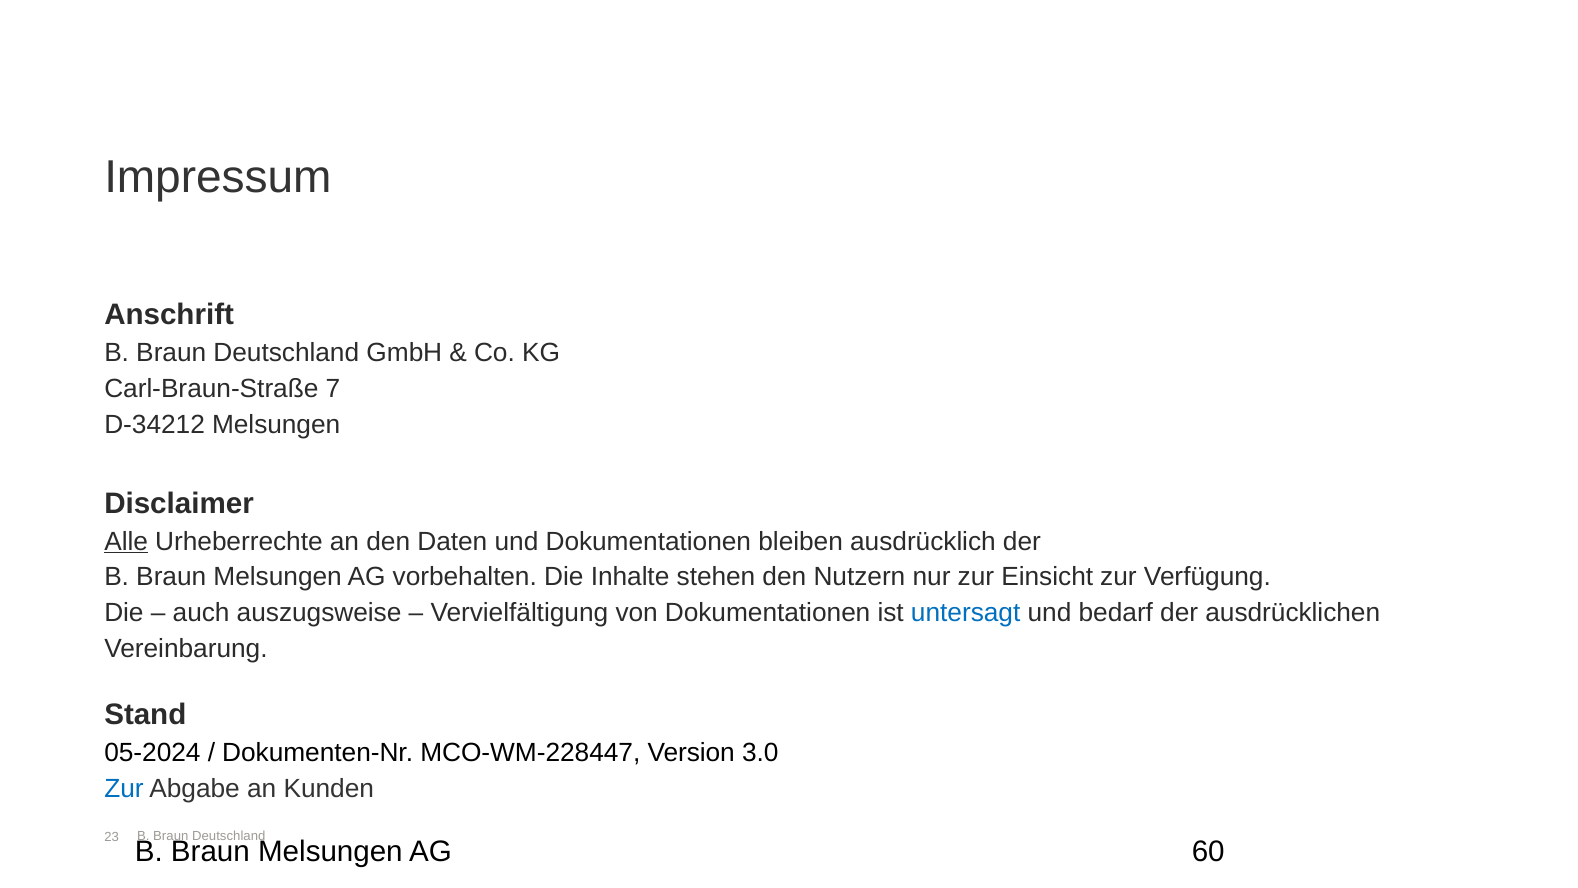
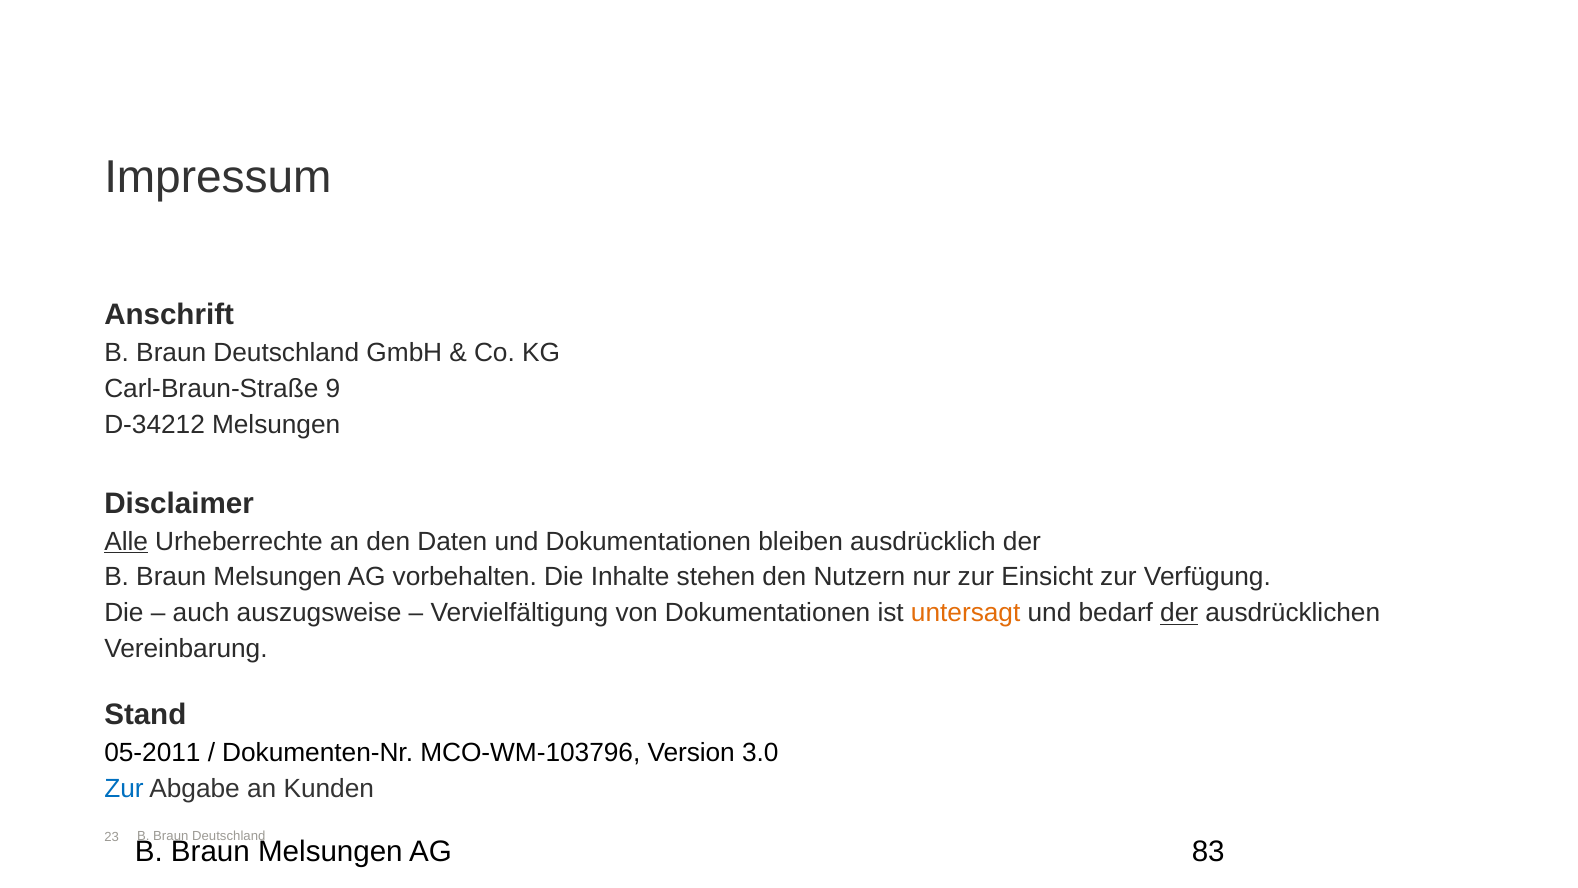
7: 7 -> 9
untersagt colour: blue -> orange
der at (1179, 613) underline: none -> present
05-2024: 05-2024 -> 05-2011
MCO-WM-228447: MCO-WM-228447 -> MCO-WM-103796
60: 60 -> 83
